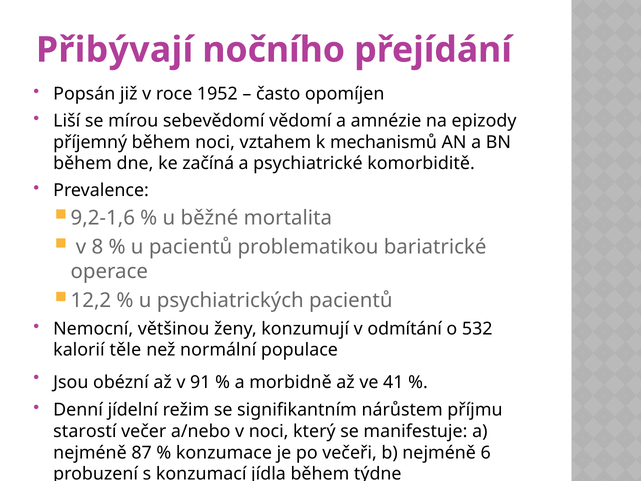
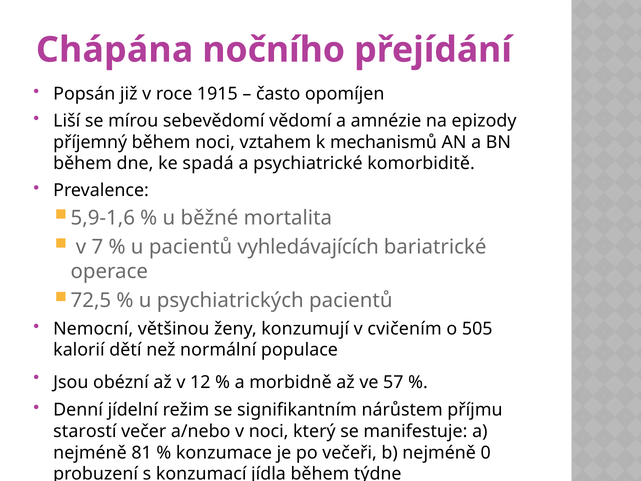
Přibývají: Přibývají -> Chápána
1952: 1952 -> 1915
začíná: začíná -> spadá
9,2-1,6: 9,2-1,6 -> 5,9-1,6
8: 8 -> 7
problematikou: problematikou -> vyhledávajících
12,2: 12,2 -> 72,5
odmítání: odmítání -> cvičením
532: 532 -> 505
těle: těle -> dětí
91: 91 -> 12
41: 41 -> 57
87: 87 -> 81
6: 6 -> 0
